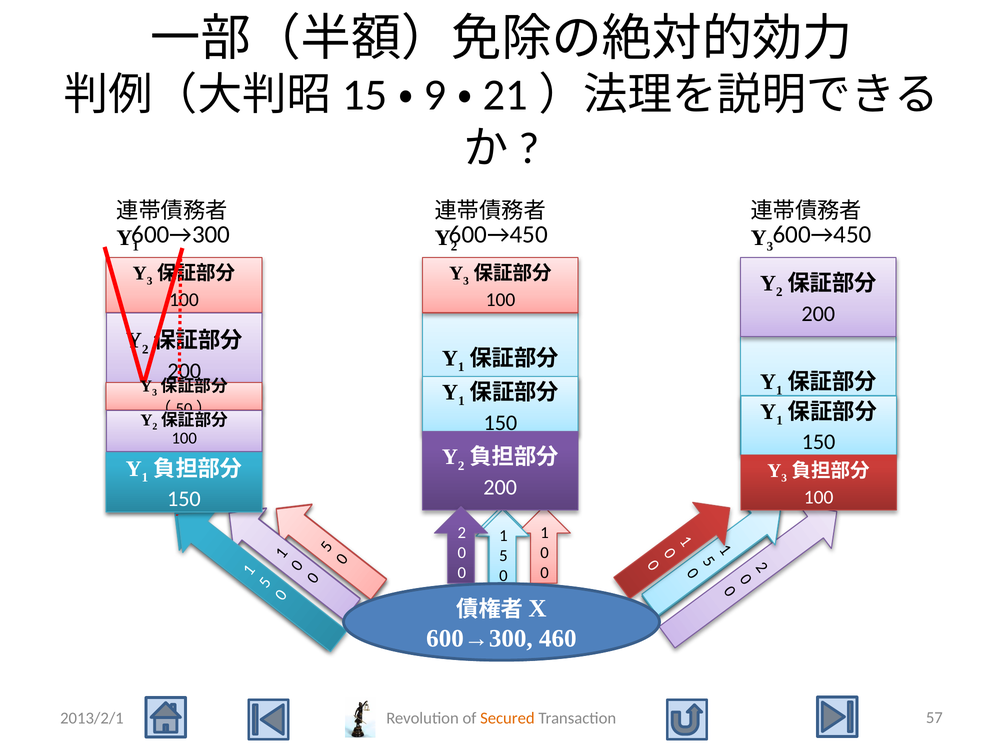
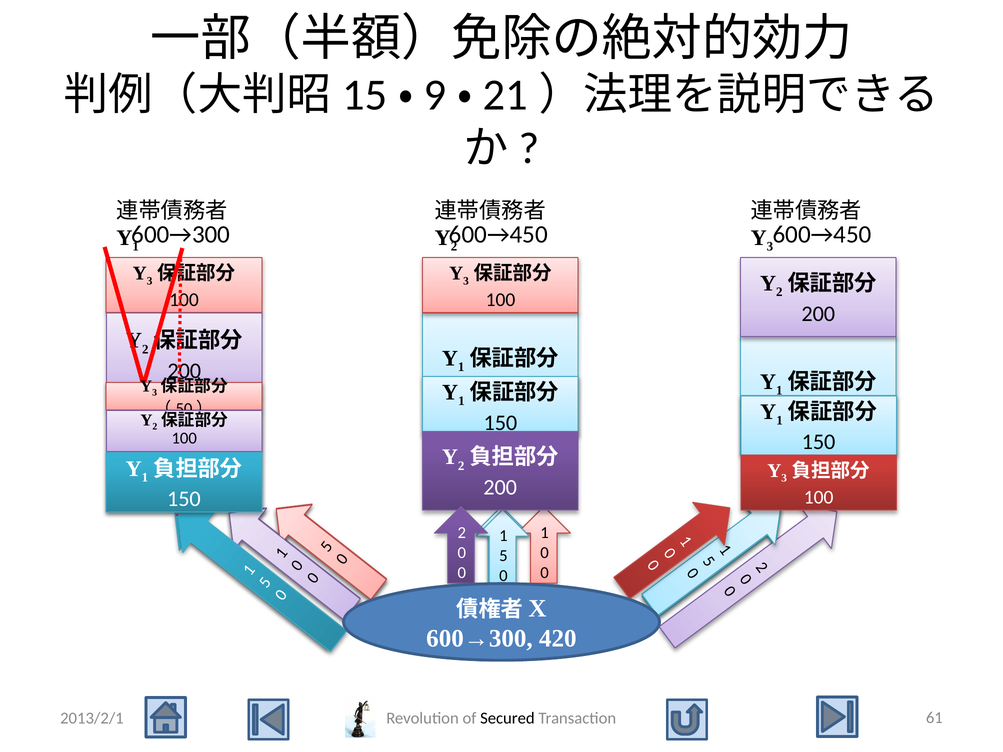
460: 460 -> 420
Secured colour: orange -> black
57: 57 -> 61
